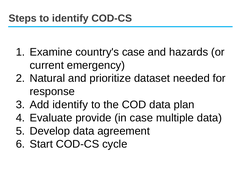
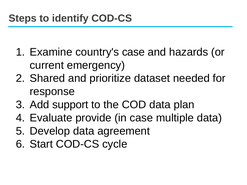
Natural: Natural -> Shared
Add identify: identify -> support
